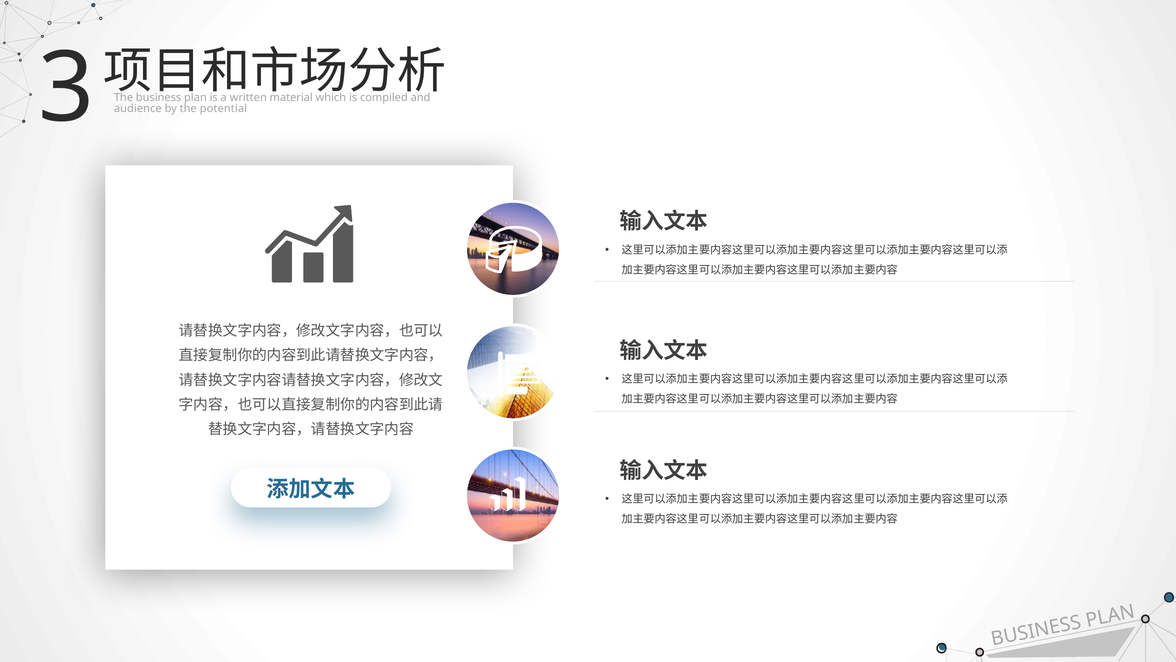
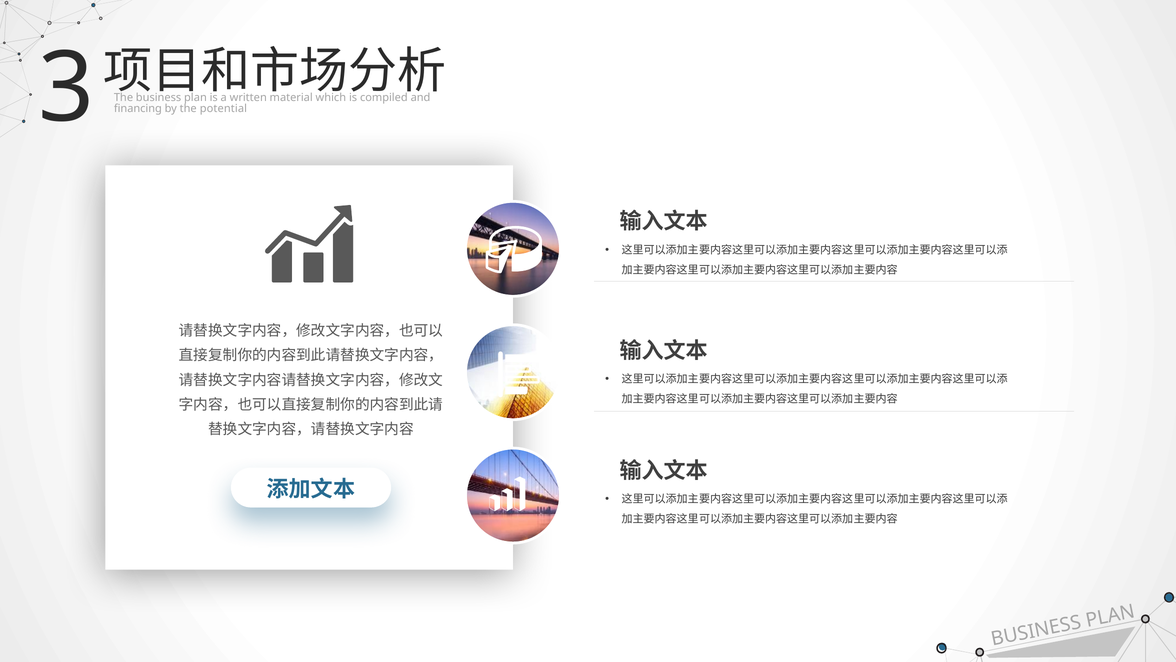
audience: audience -> financing
